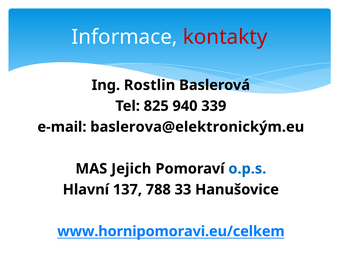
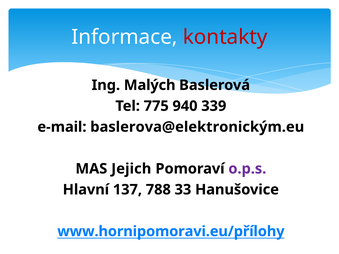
Rostlin: Rostlin -> Malých
825: 825 -> 775
o.p.s colour: blue -> purple
www.hornipomoravi.eu/celkem: www.hornipomoravi.eu/celkem -> www.hornipomoravi.eu/přílohy
